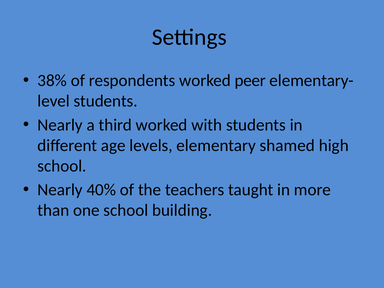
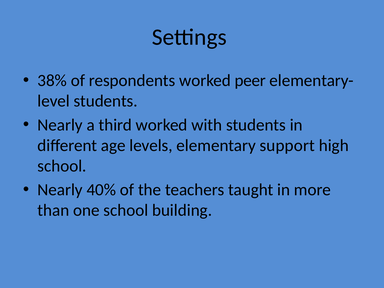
shamed: shamed -> support
